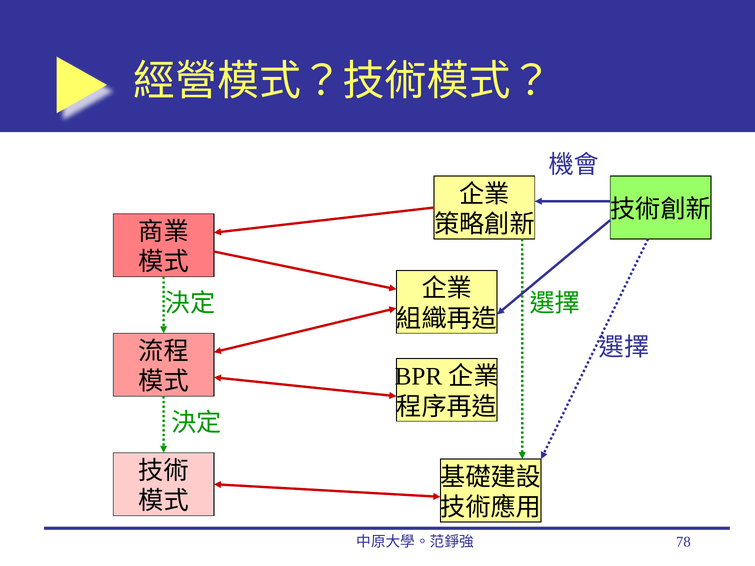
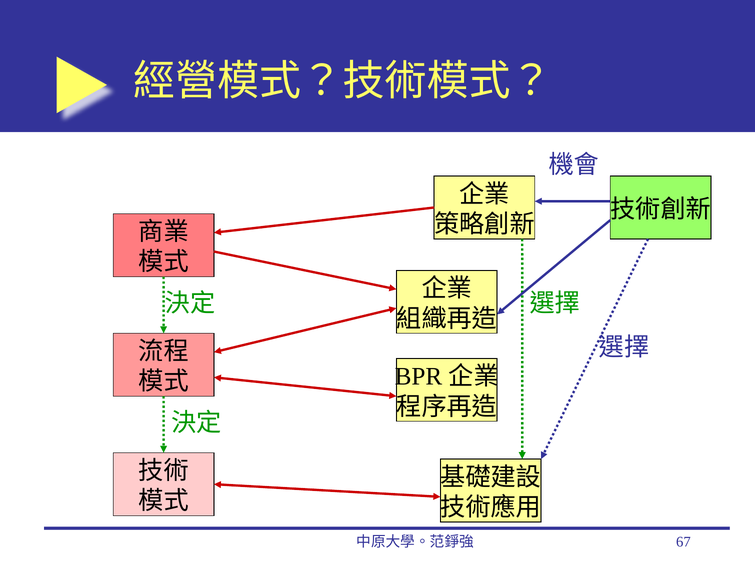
78: 78 -> 67
